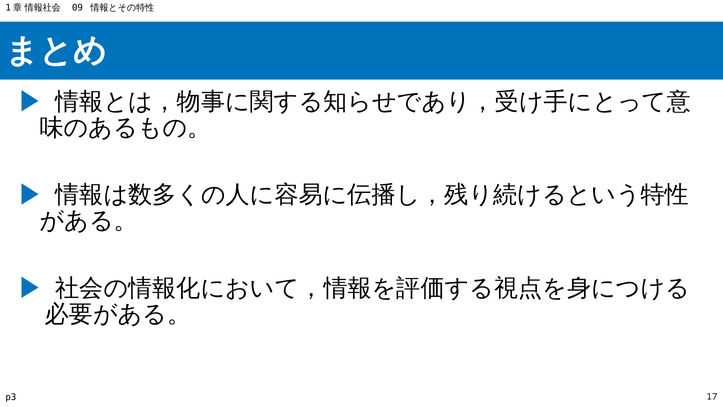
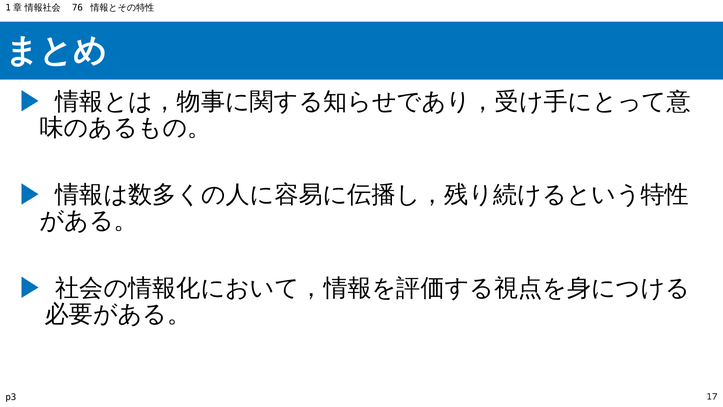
09: 09 -> 76
